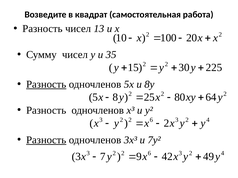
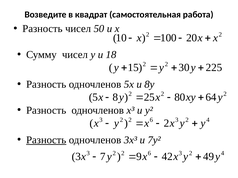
13: 13 -> 50
35: 35 -> 18
Разность at (46, 85) underline: present -> none
